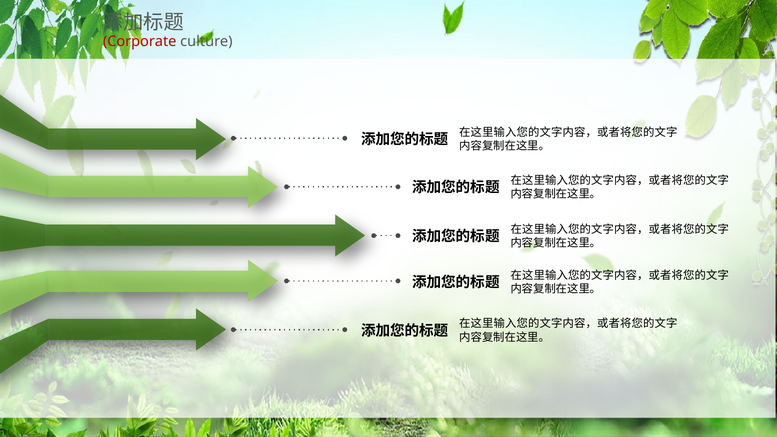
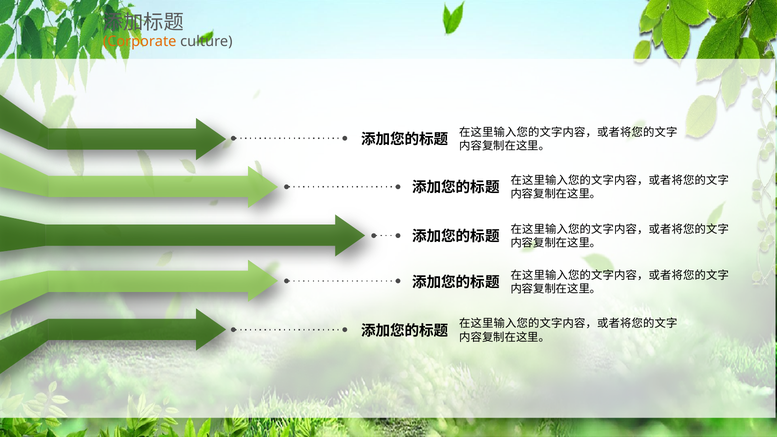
Corporate colour: red -> orange
